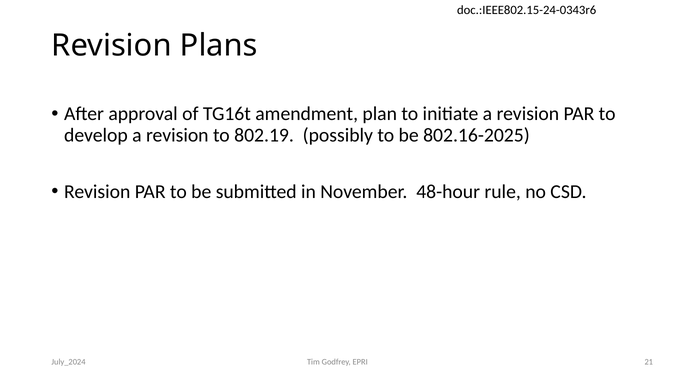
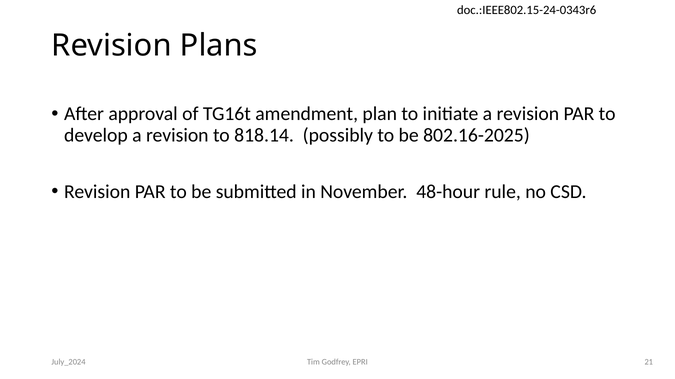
802.19: 802.19 -> 818.14
